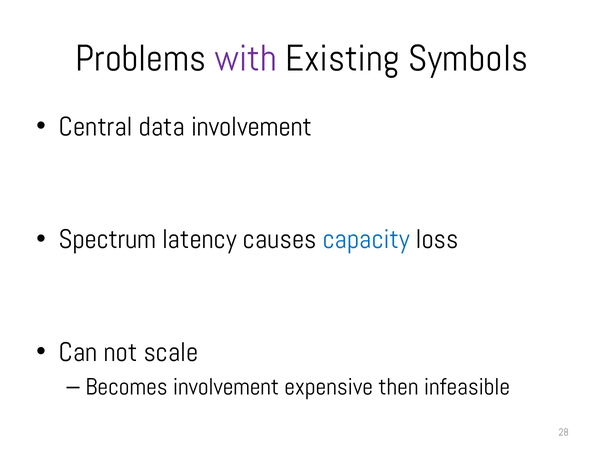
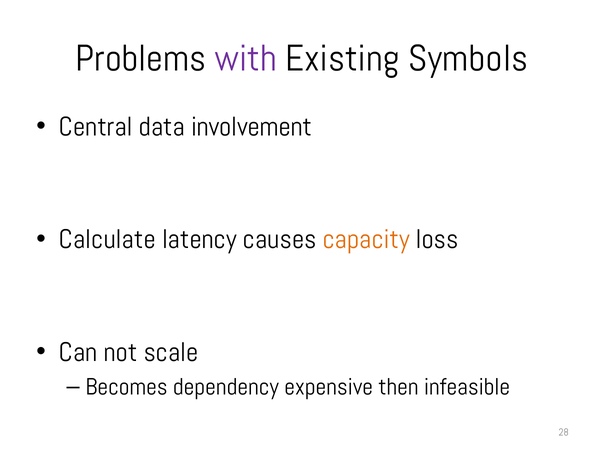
Spectrum: Spectrum -> Calculate
capacity colour: blue -> orange
Becomes involvement: involvement -> dependency
